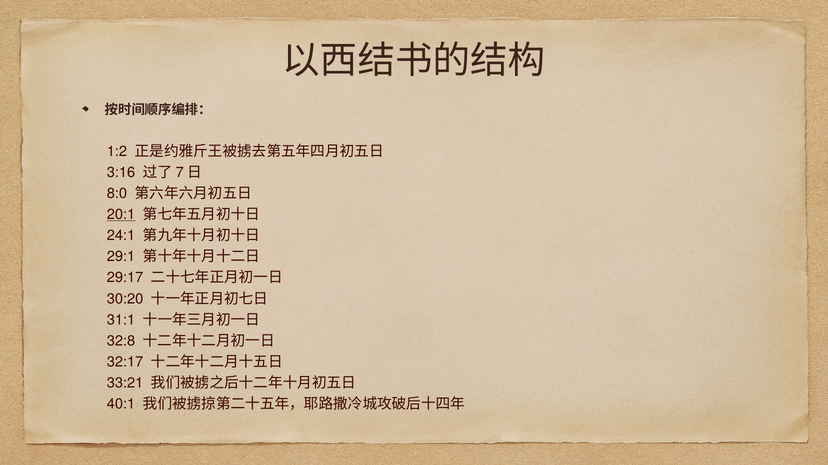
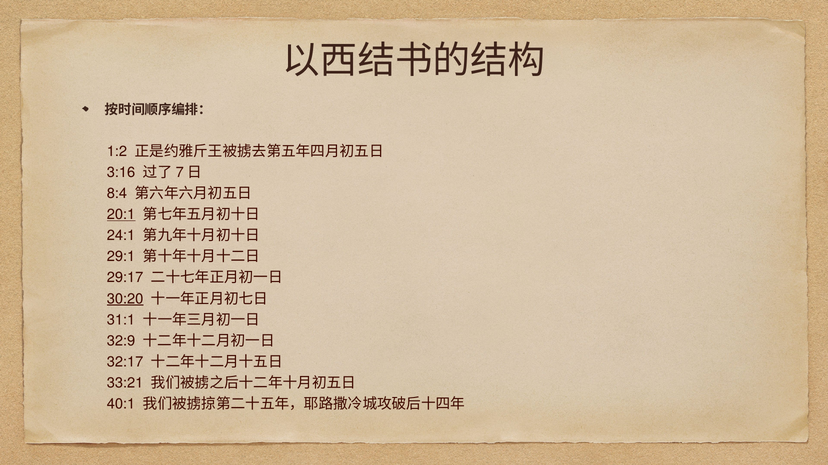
8:0: 8:0 -> 8:4
30:20 underline: none -> present
32:8: 32:8 -> 32:9
